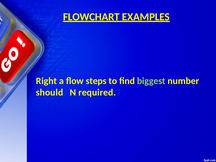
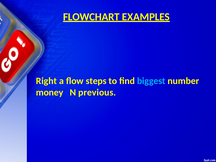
biggest colour: light green -> light blue
should: should -> money
required: required -> previous
